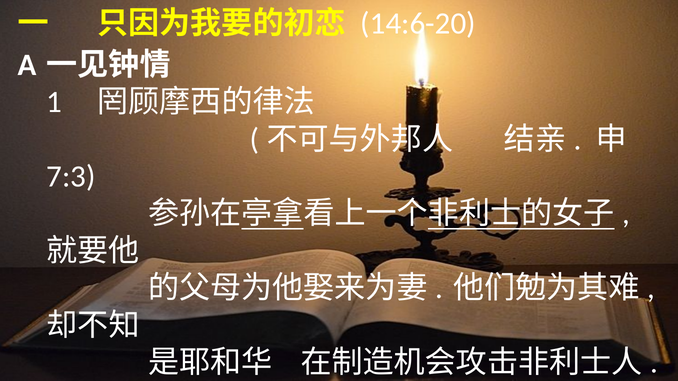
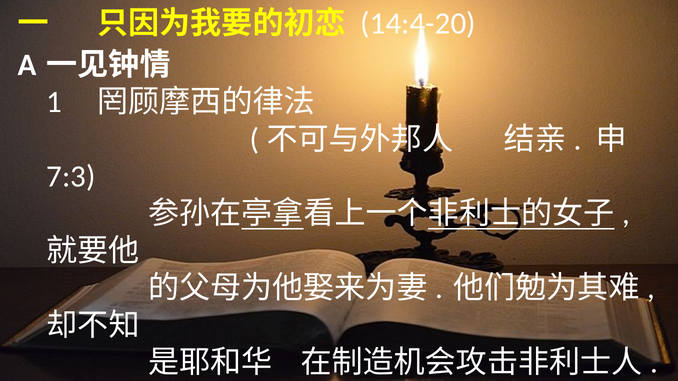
14:6-20: 14:6-20 -> 14:4-20
